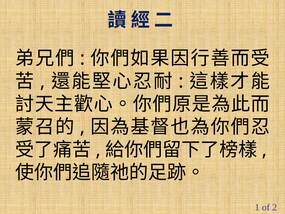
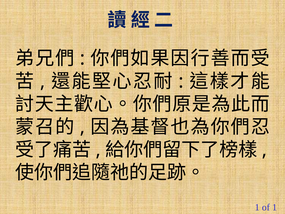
of 2: 2 -> 1
